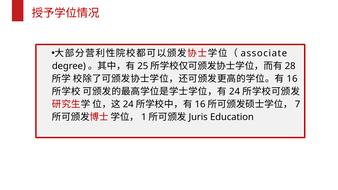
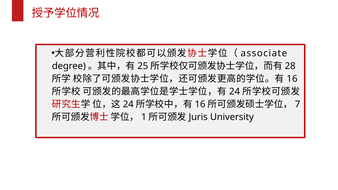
Education: Education -> University
